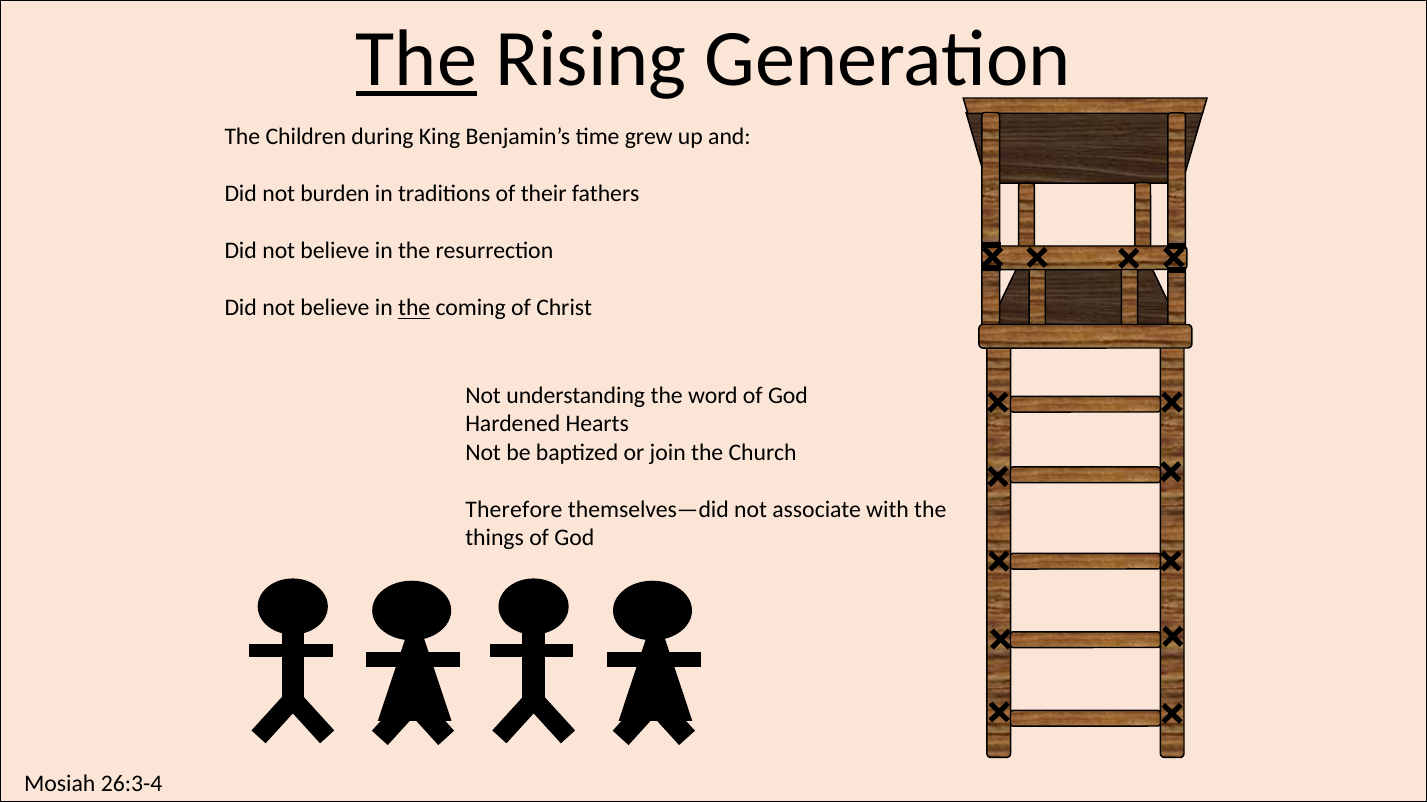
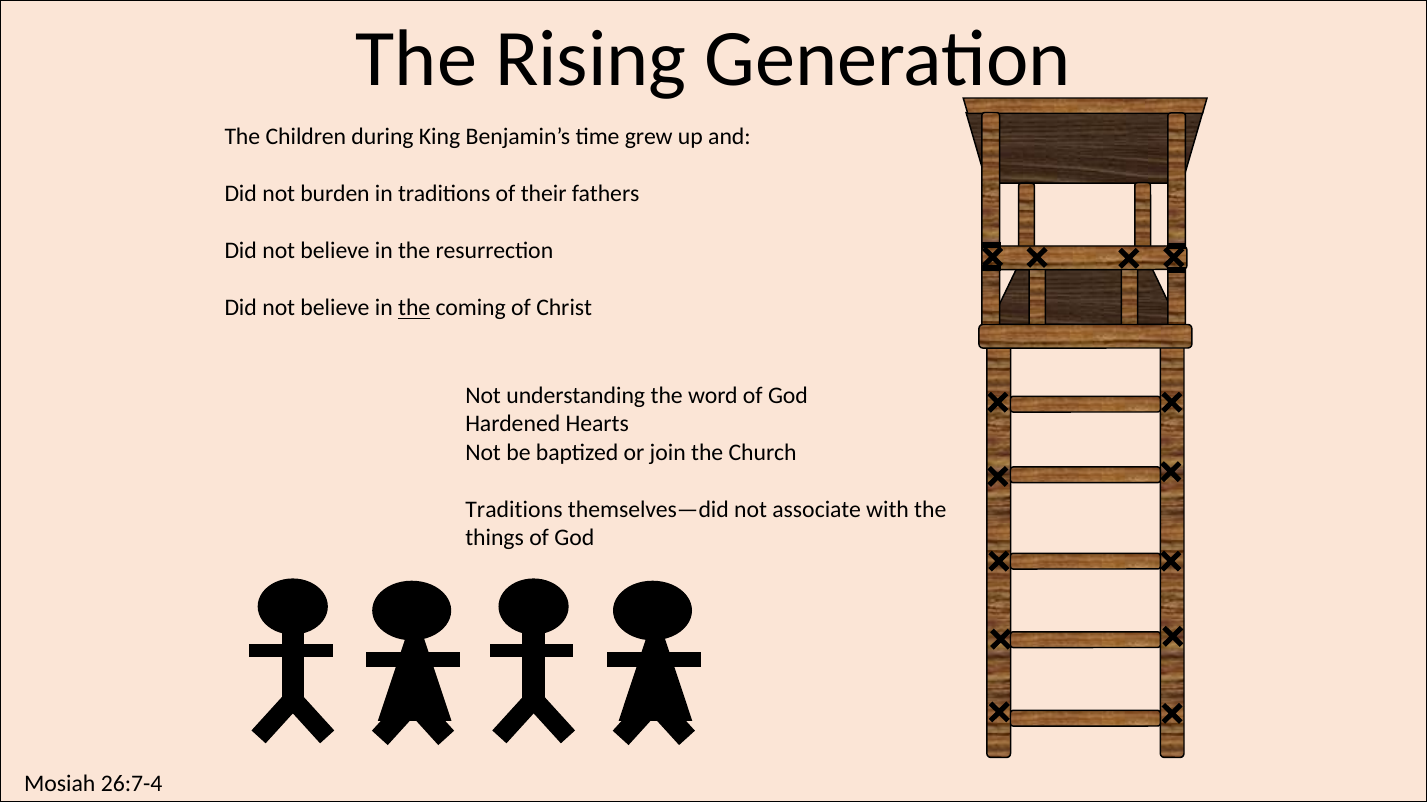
The at (416, 59) underline: present -> none
Therefore at (514, 510): Therefore -> Traditions
26:3-4: 26:3-4 -> 26:7-4
